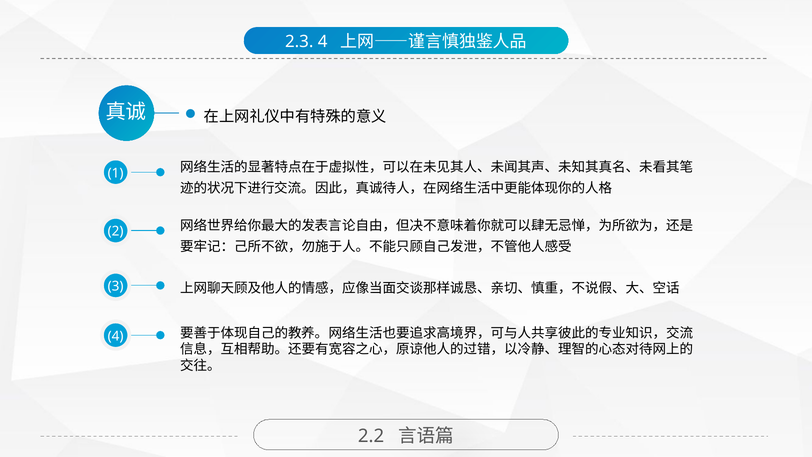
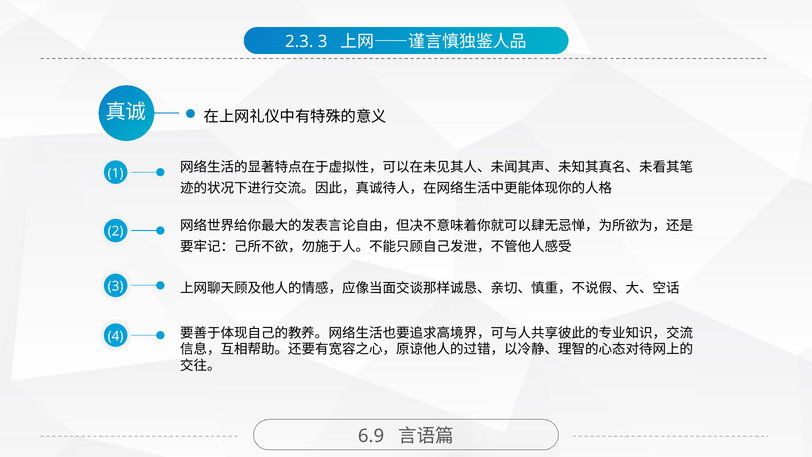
2.3 4: 4 -> 3
2.2: 2.2 -> 6.9
